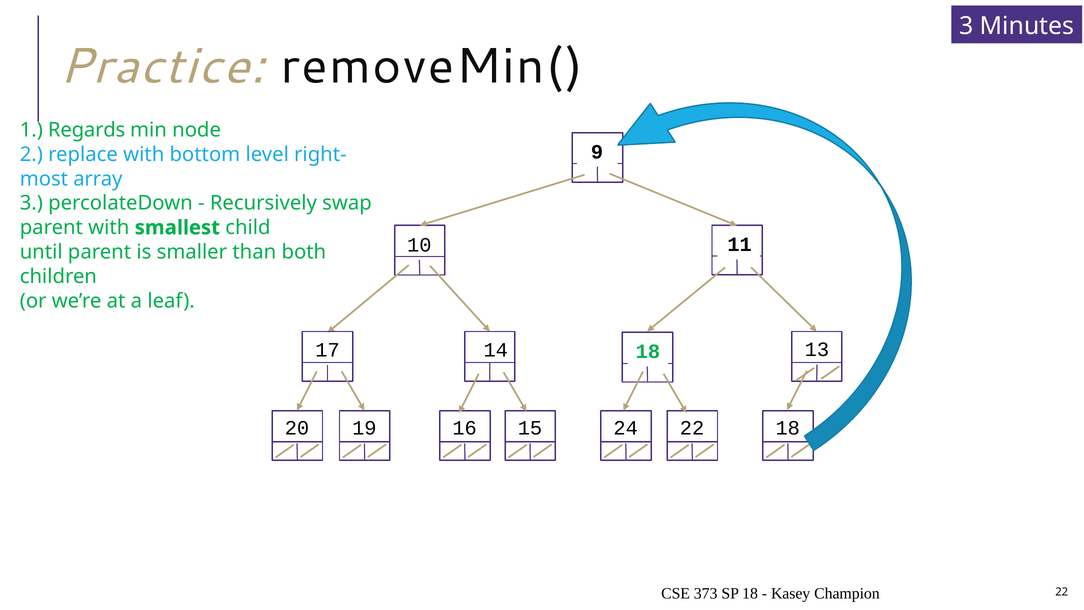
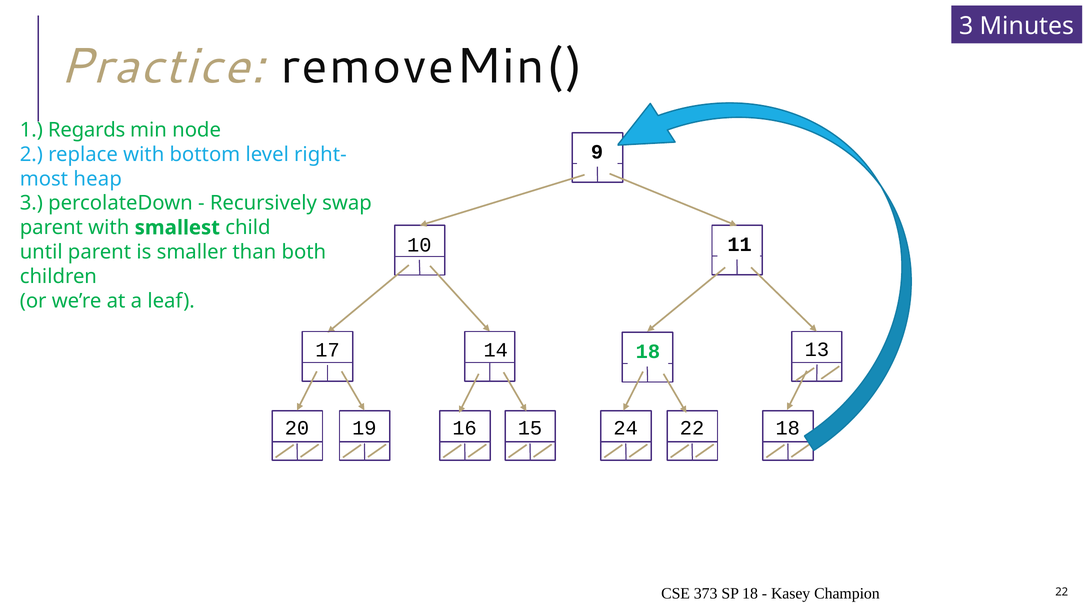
array: array -> heap
